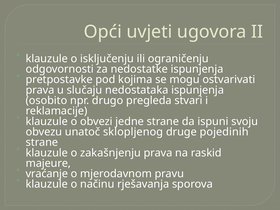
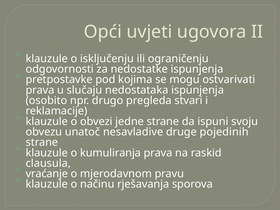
sklopljenog: sklopljenog -> nesavladive
zakašnjenju: zakašnjenju -> kumuliranja
majeure: majeure -> clausula
